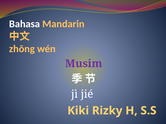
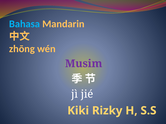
Bahasa colour: white -> light blue
